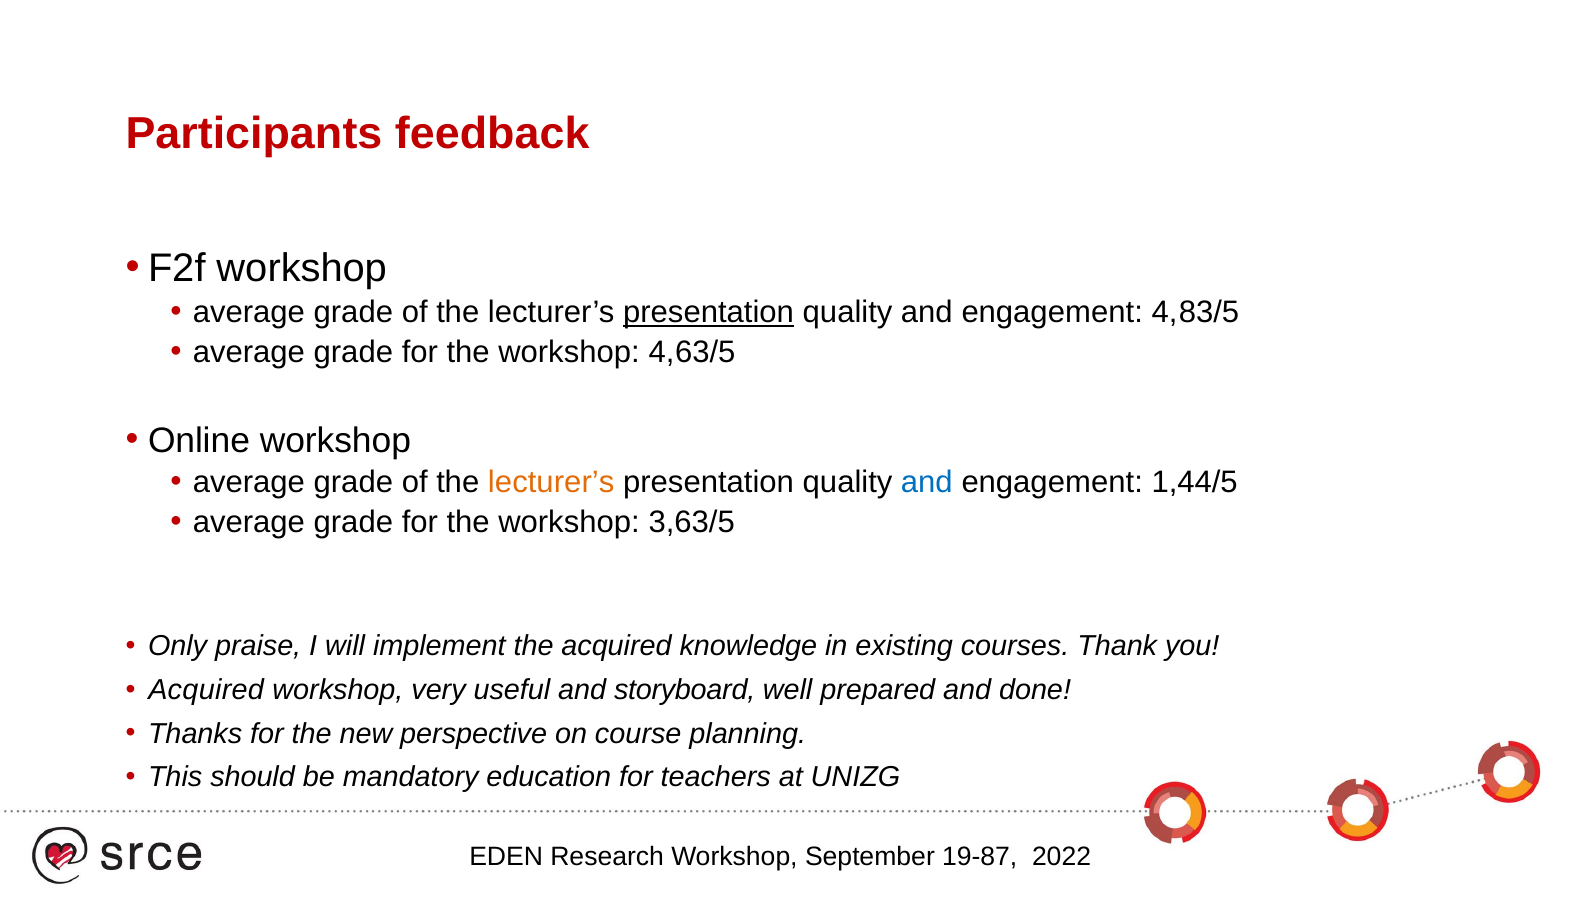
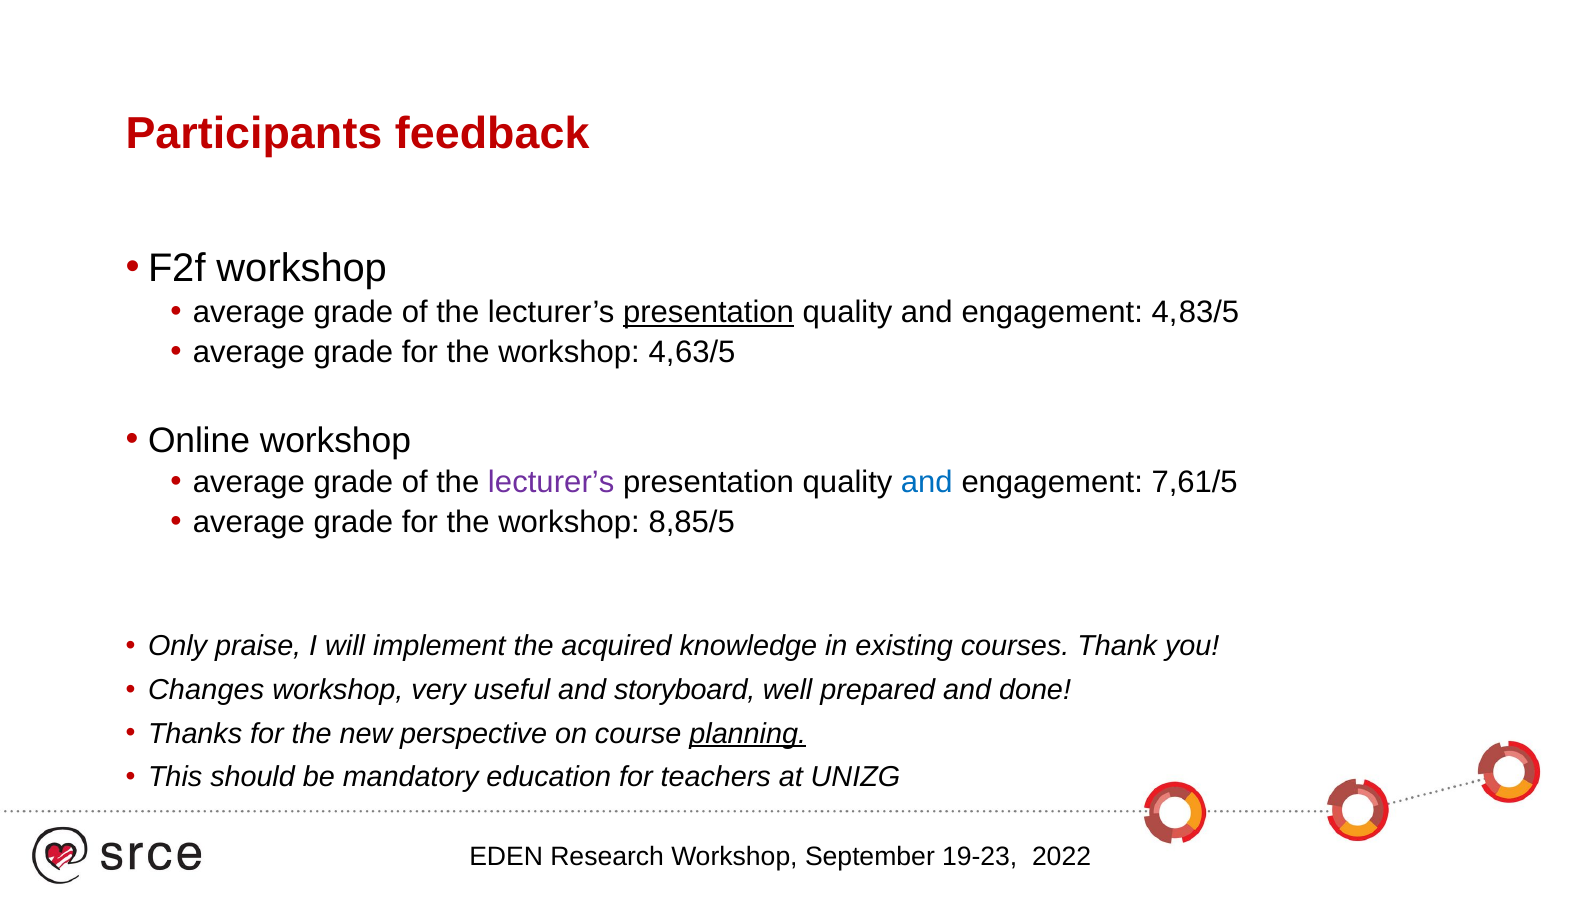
lecturer’s at (551, 483) colour: orange -> purple
1,44/5: 1,44/5 -> 7,61/5
3,63/5: 3,63/5 -> 8,85/5
Acquired at (206, 690): Acquired -> Changes
planning underline: none -> present
19-87: 19-87 -> 19-23
